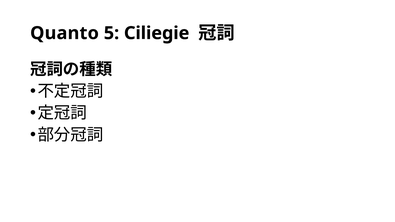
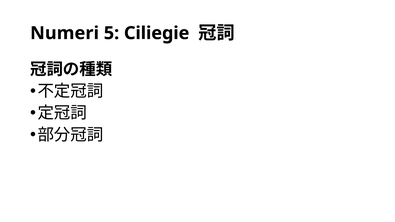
Quanto: Quanto -> Numeri
